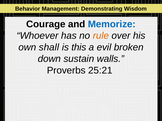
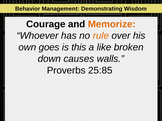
Memorize colour: blue -> orange
shall: shall -> goes
evil: evil -> like
sustain: sustain -> causes
25:21: 25:21 -> 25:85
